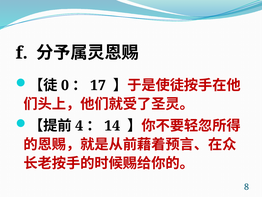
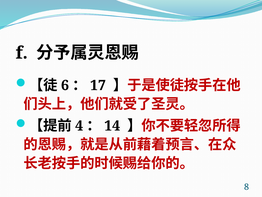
0: 0 -> 6
